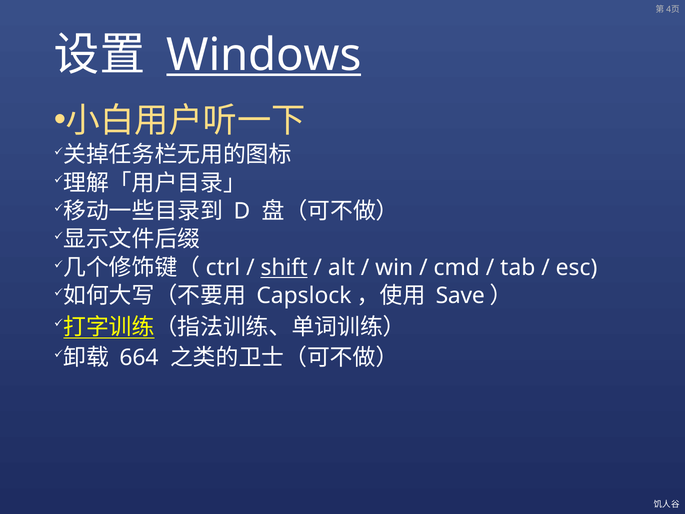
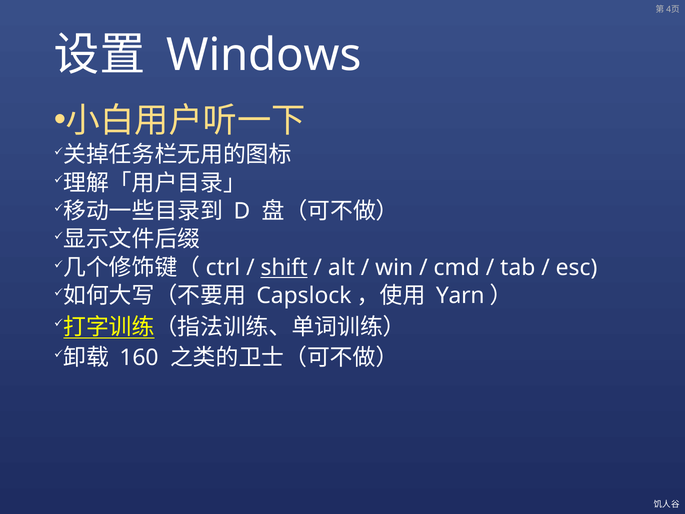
Windows underline: present -> none
Save: Save -> Yarn
664: 664 -> 160
